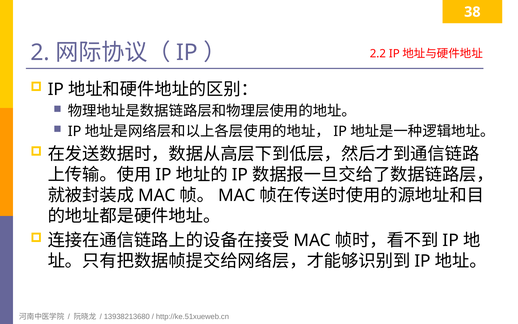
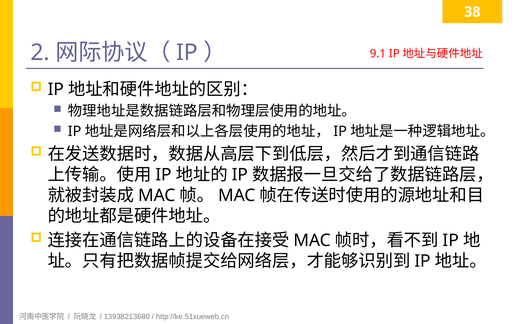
2.2: 2.2 -> 9.1
